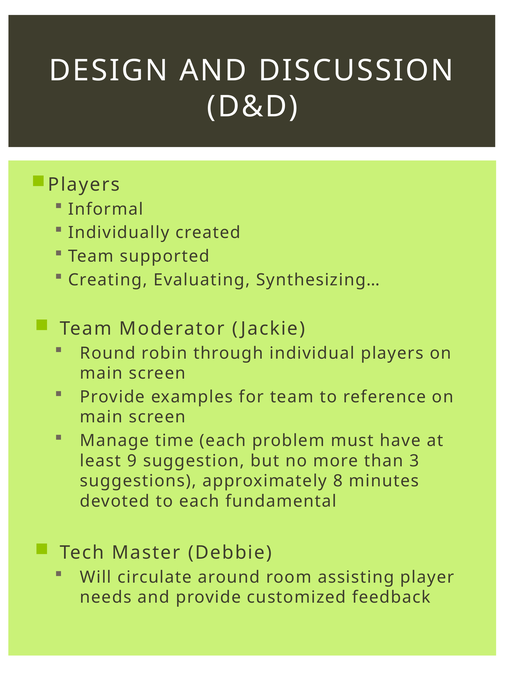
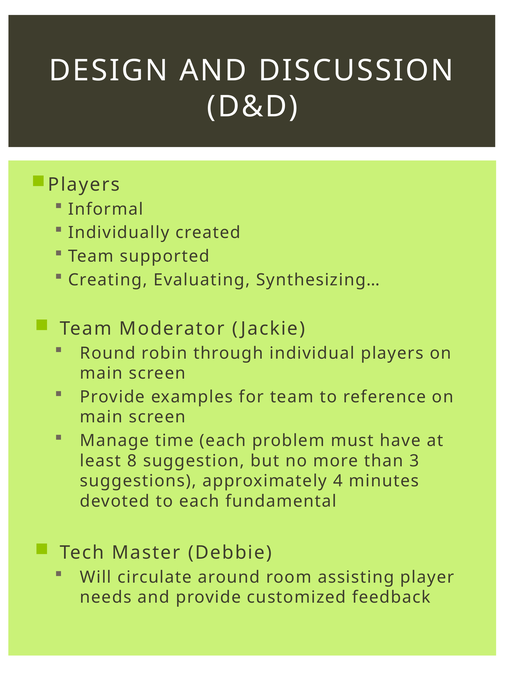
9: 9 -> 8
8: 8 -> 4
